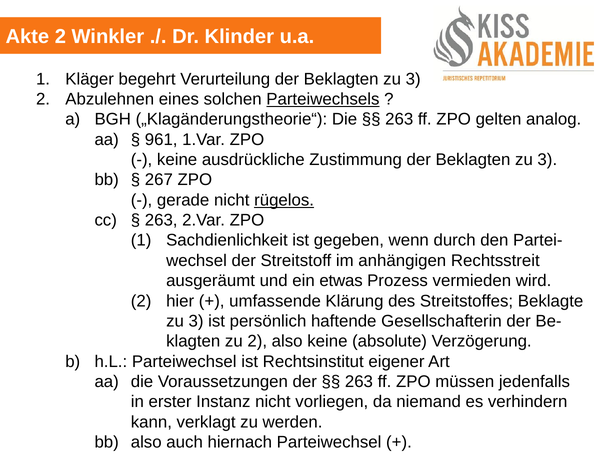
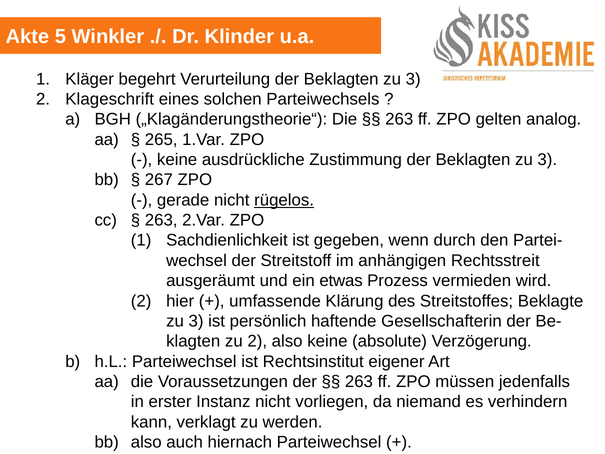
Akte 2: 2 -> 5
Abzulehnen: Abzulehnen -> Klageschrift
Parteiwechsels underline: present -> none
961: 961 -> 265
